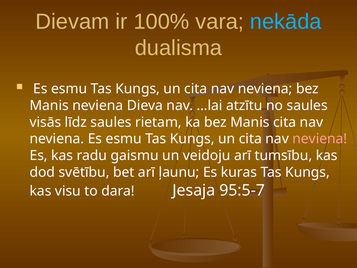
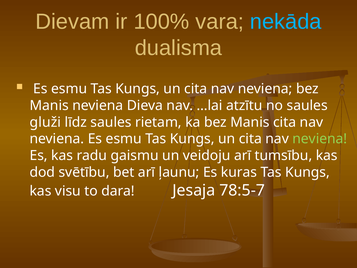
visās: visās -> gluži
neviena at (320, 139) colour: pink -> light green
95:5-7: 95:5-7 -> 78:5-7
